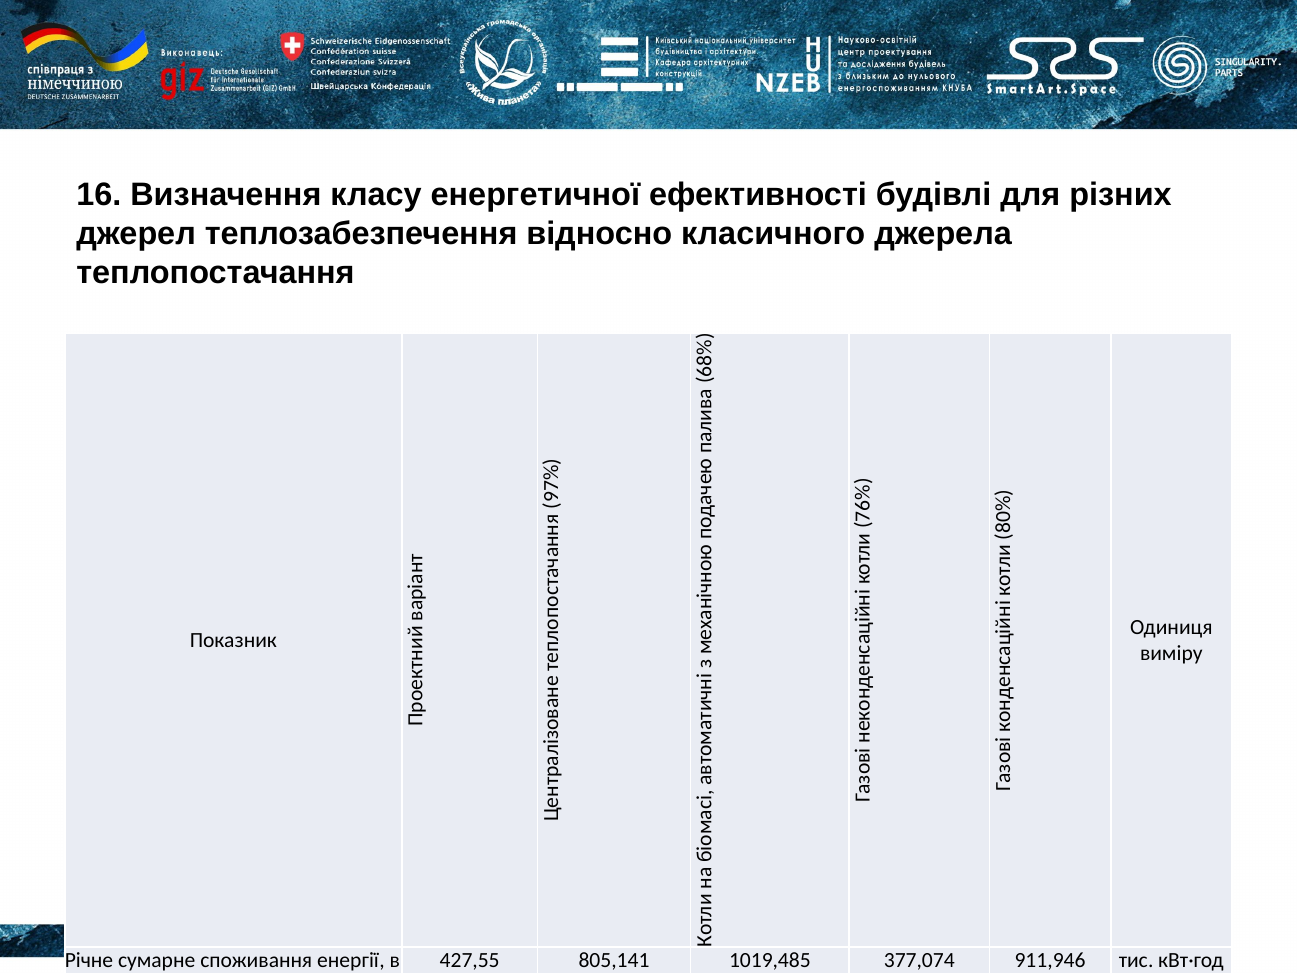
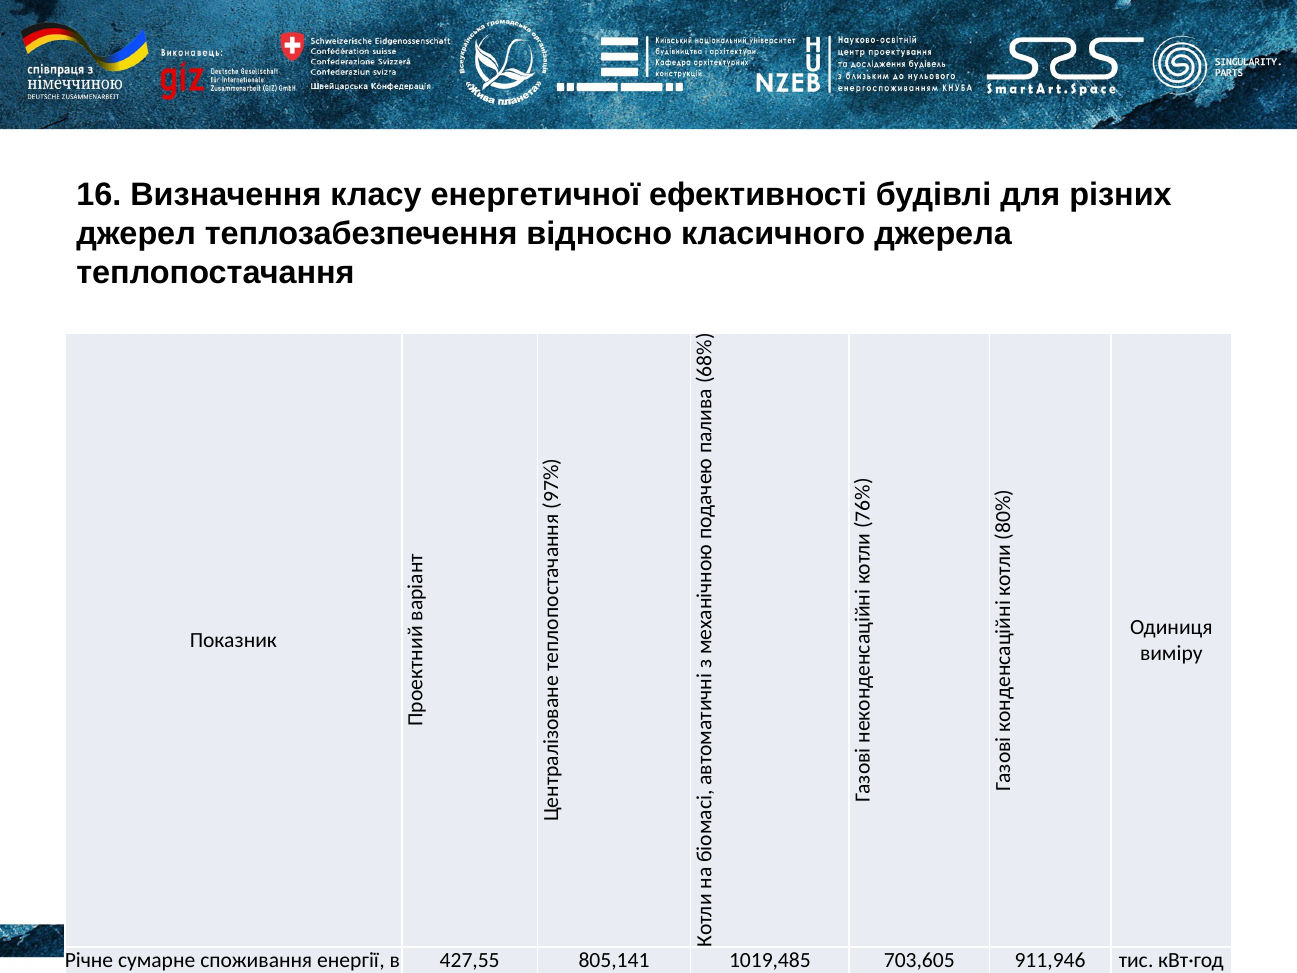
377,074: 377,074 -> 703,605
